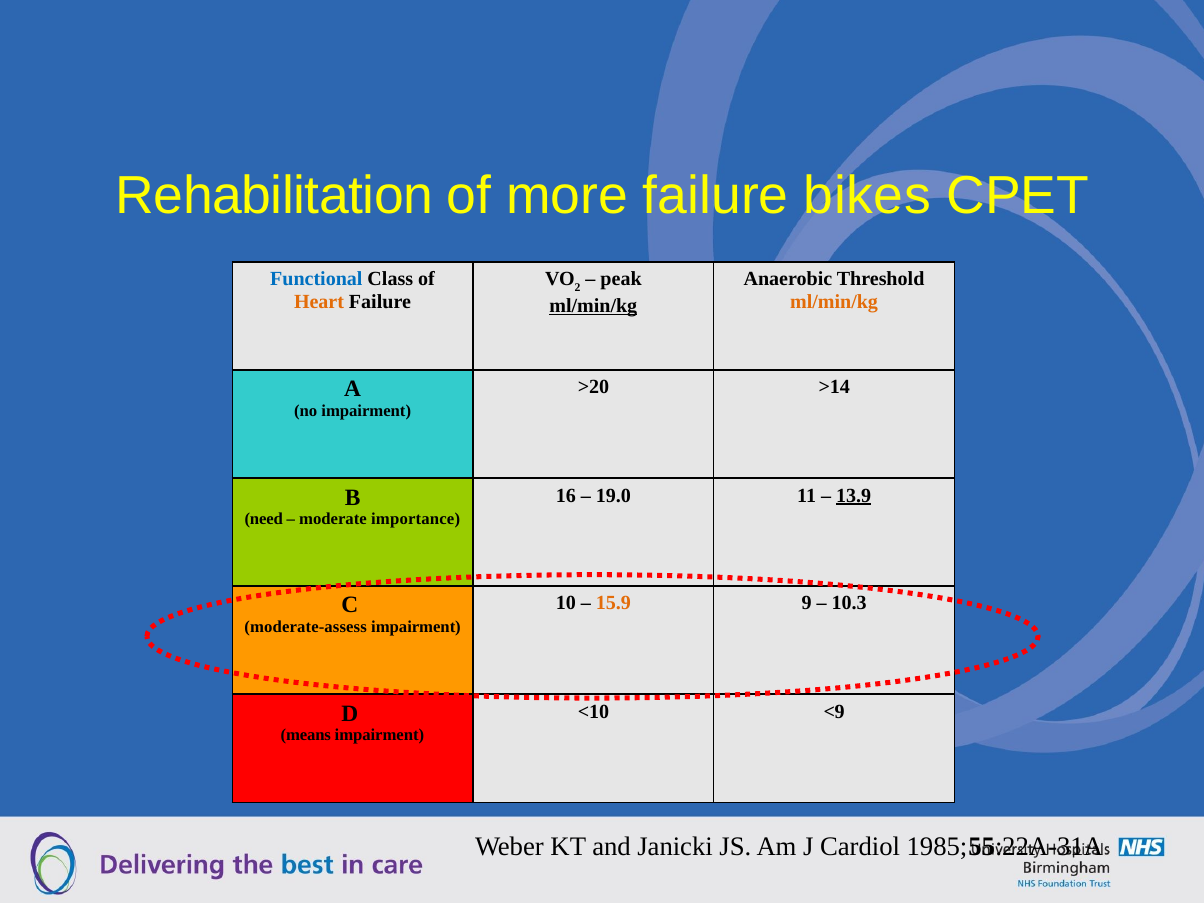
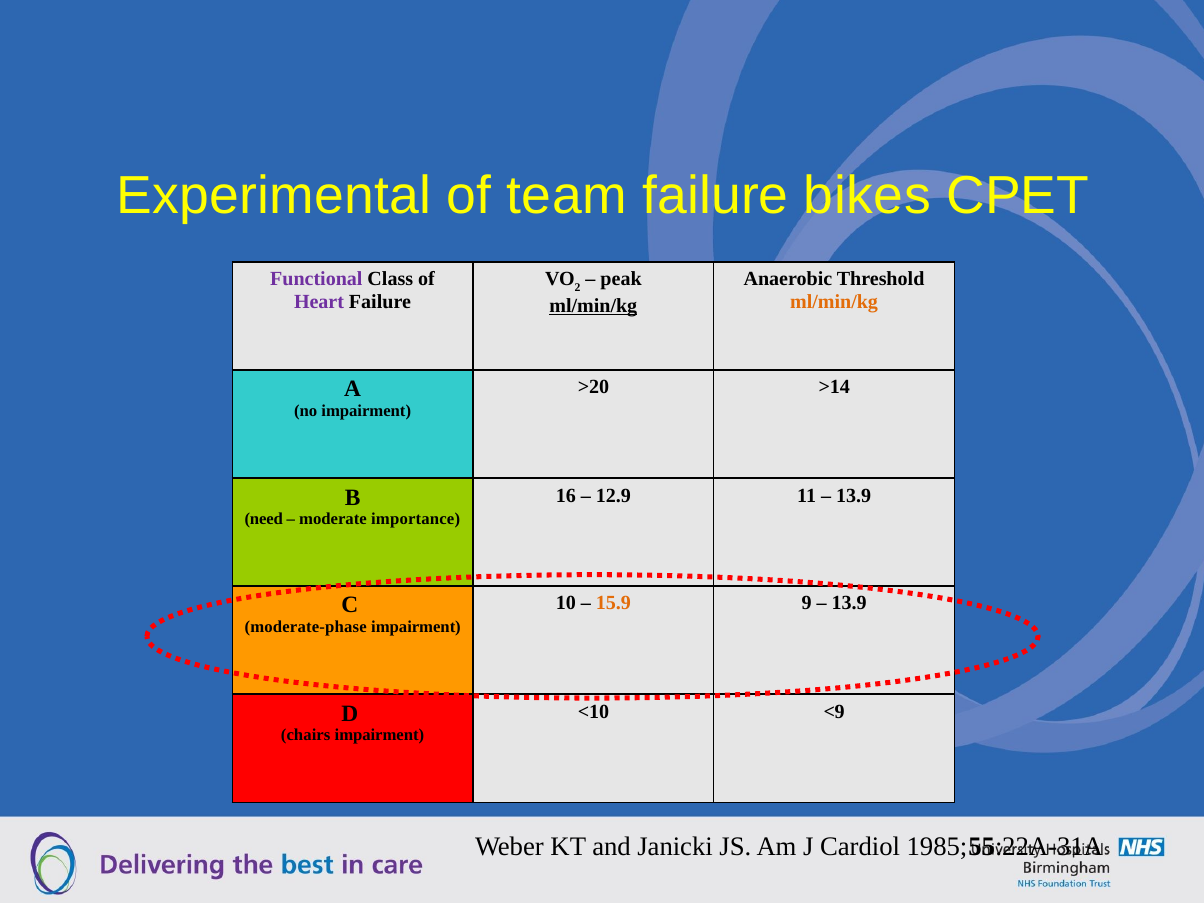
Rehabilitation: Rehabilitation -> Experimental
more: more -> team
Functional colour: blue -> purple
Heart colour: orange -> purple
19.0: 19.0 -> 12.9
13.9 at (854, 495) underline: present -> none
10.3 at (849, 603): 10.3 -> 13.9
moderate-assess: moderate-assess -> moderate-phase
means: means -> chairs
